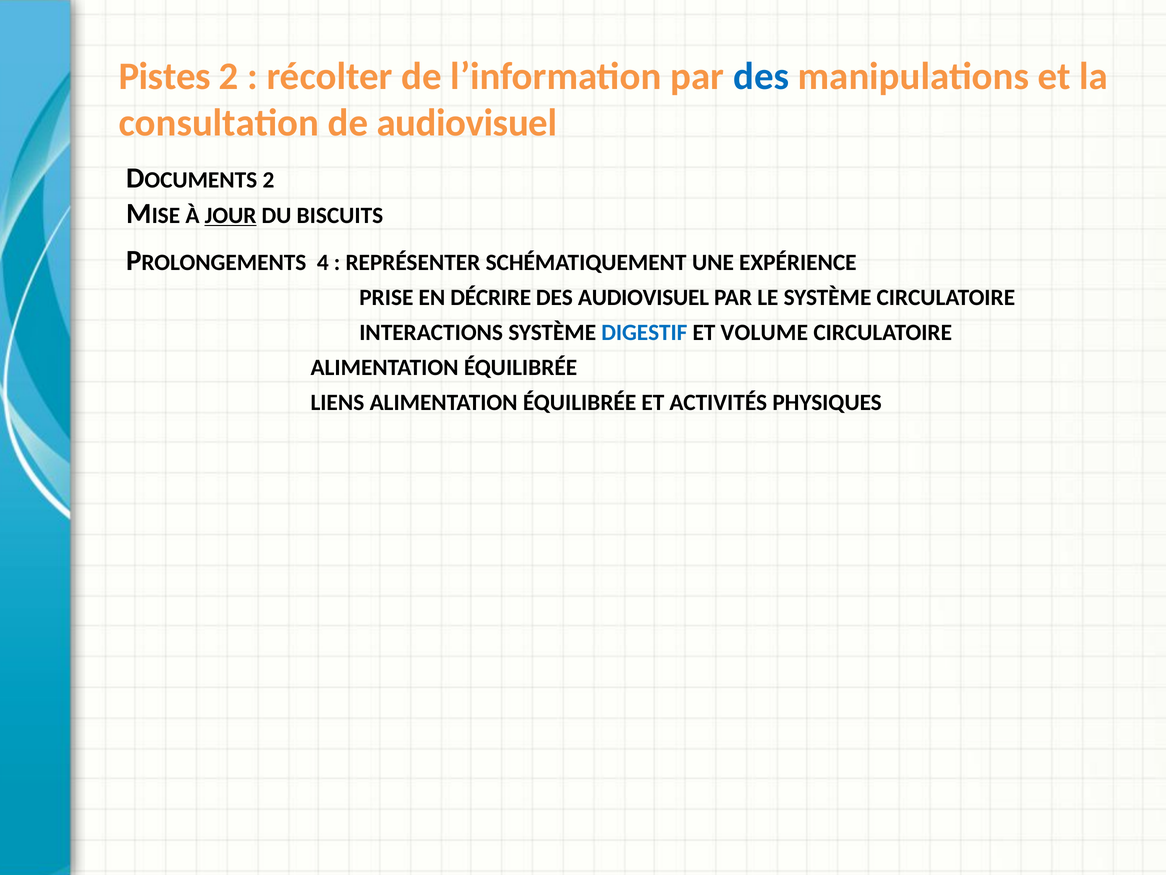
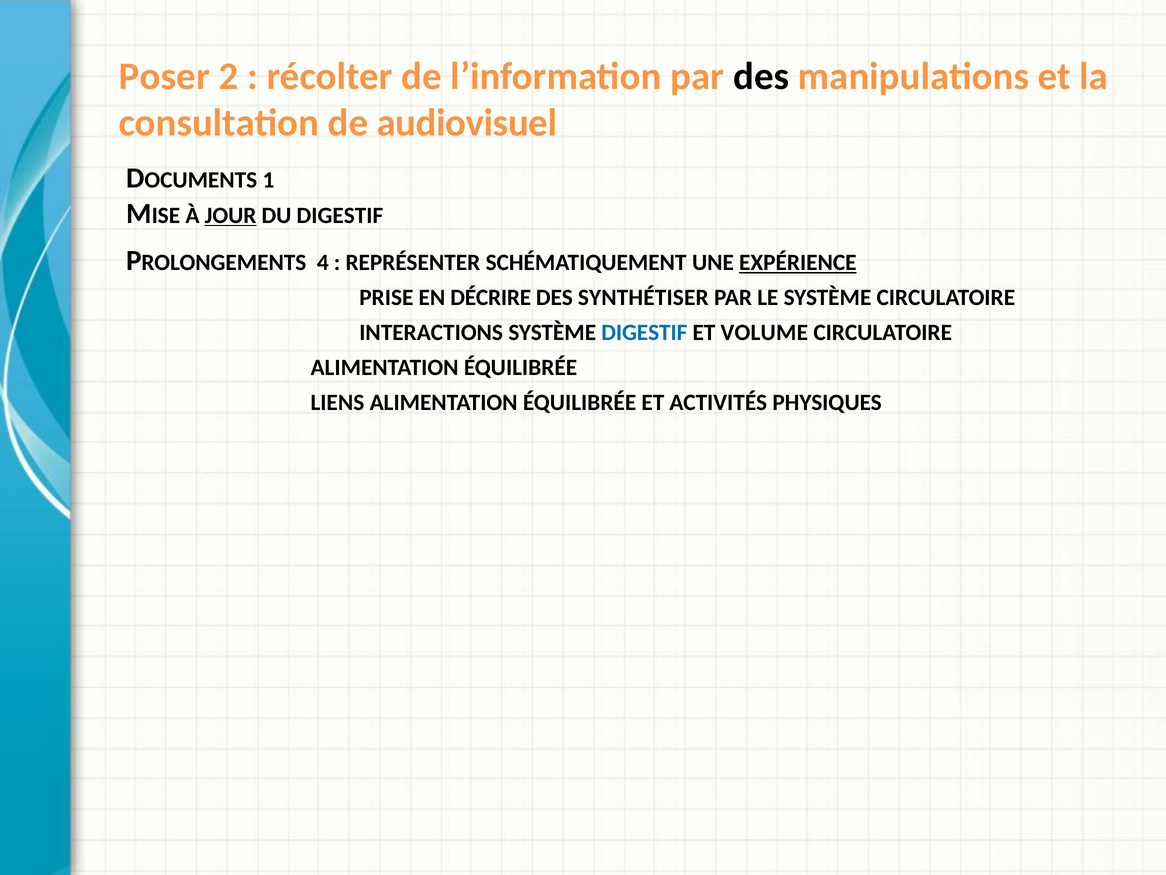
Pistes: Pistes -> Poser
des at (761, 76) colour: blue -> black
2 at (268, 180): 2 -> 1
DU BISCUITS: BISCUITS -> DIGESTIF
EXPÉRIENCE underline: none -> present
DES AUDIOVISUEL: AUDIOVISUEL -> SYNTHÉTISER
